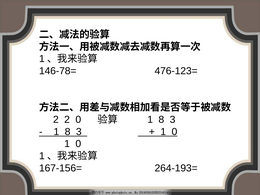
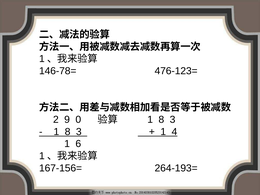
2 2: 2 -> 9
0 at (174, 132): 0 -> 4
0 at (78, 144): 0 -> 6
